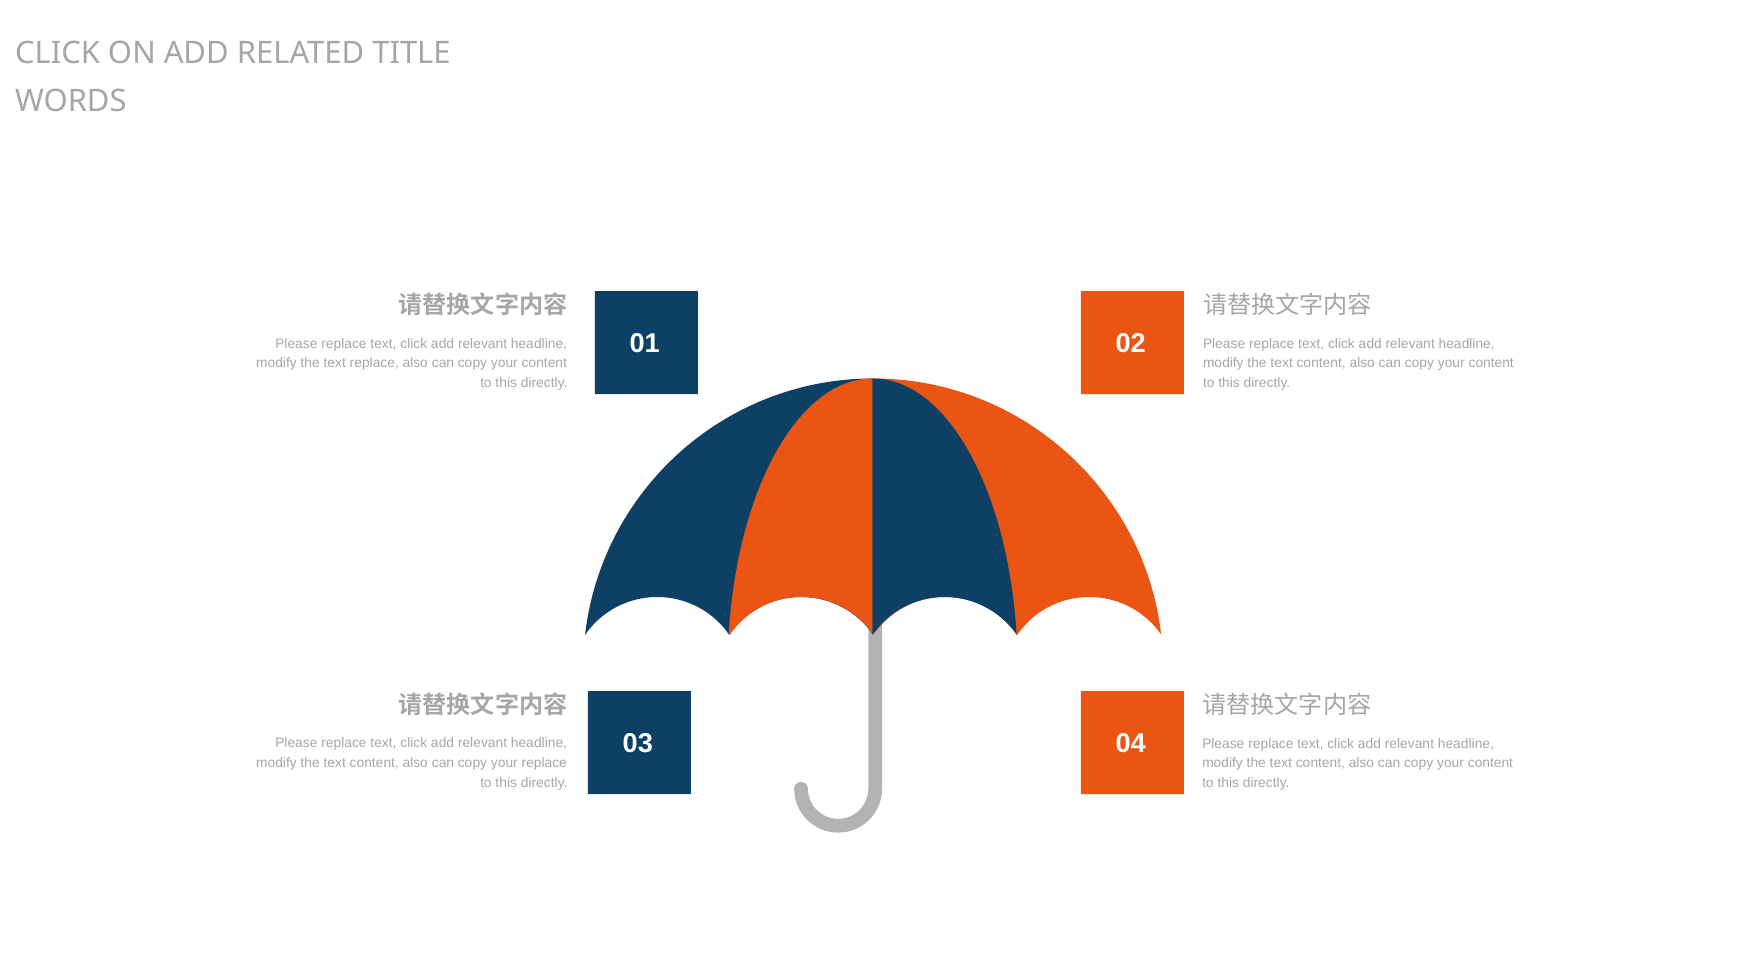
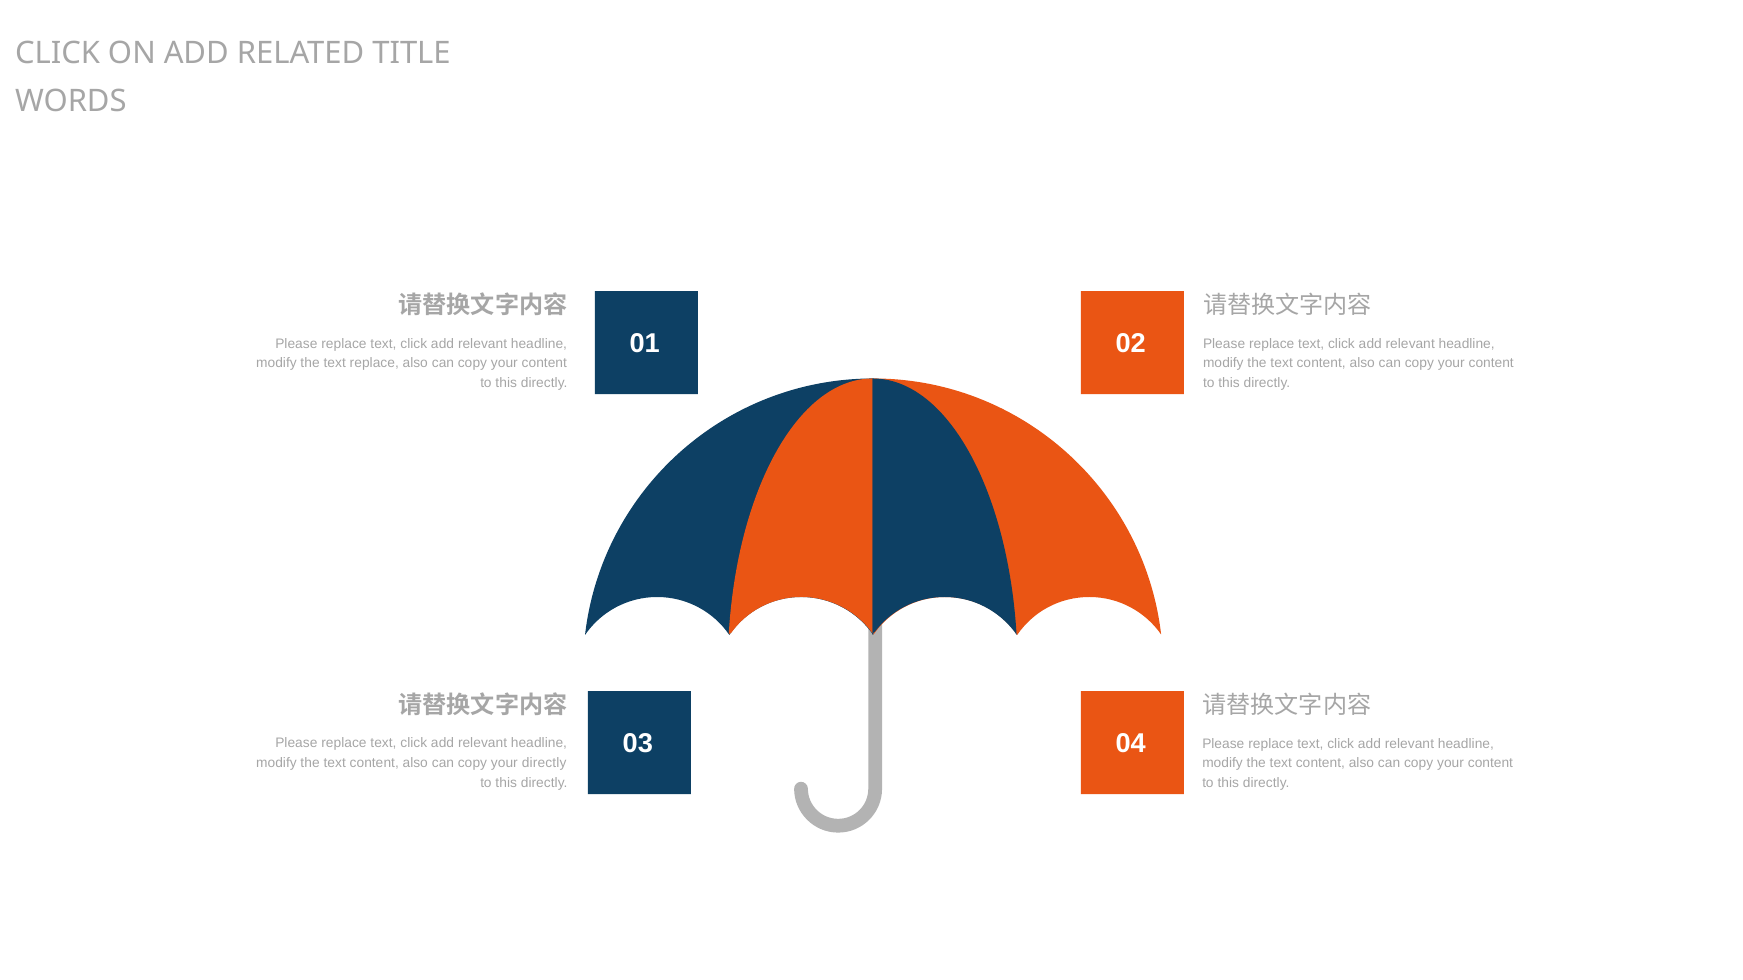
your replace: replace -> directly
